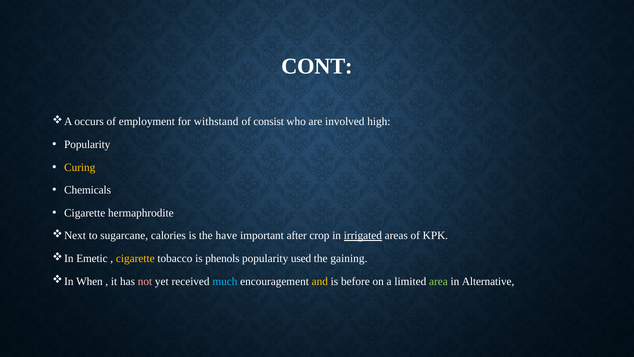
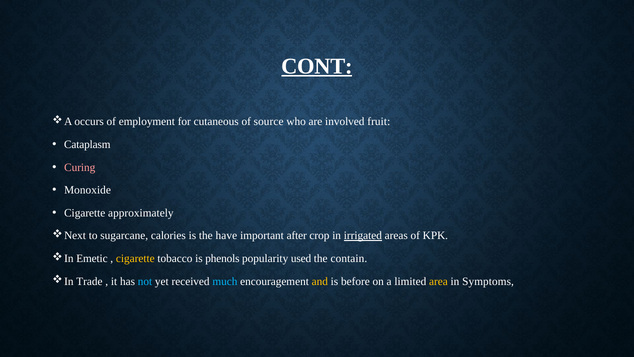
CONT underline: none -> present
withstand: withstand -> cutaneous
consist: consist -> source
high: high -> fruit
Popularity at (87, 144): Popularity -> Cataplasm
Curing colour: yellow -> pink
Chemicals: Chemicals -> Monoxide
hermaphrodite: hermaphrodite -> approximately
gaining: gaining -> contain
When: When -> Trade
not colour: pink -> light blue
area colour: light green -> yellow
Alternative: Alternative -> Symptoms
